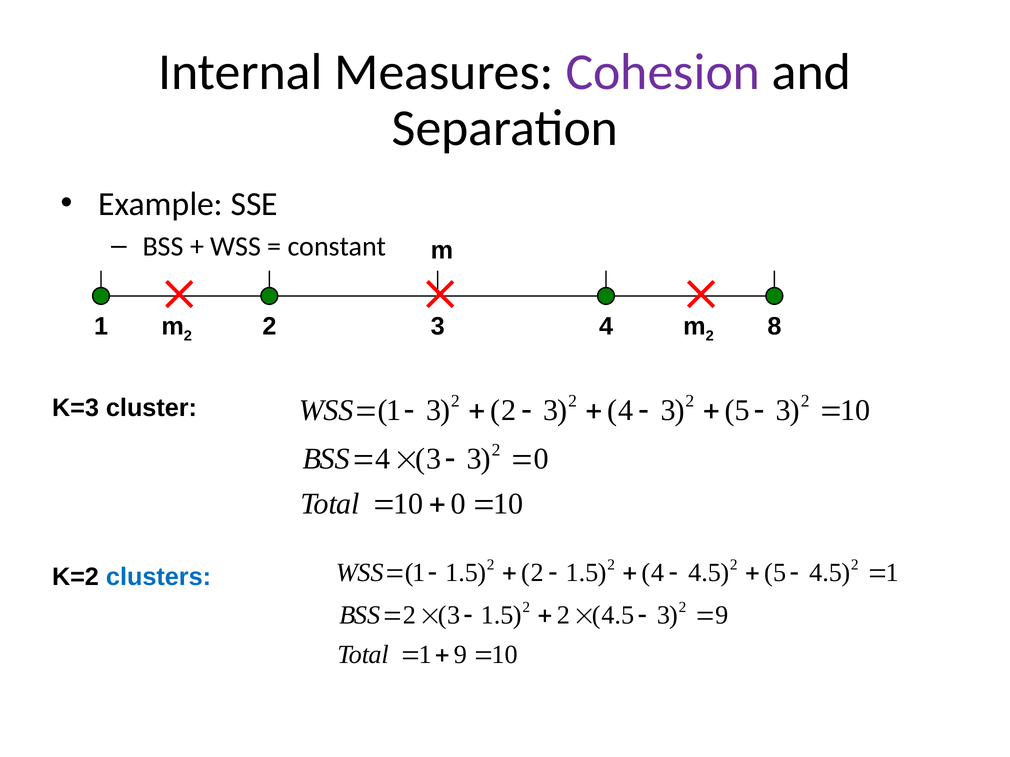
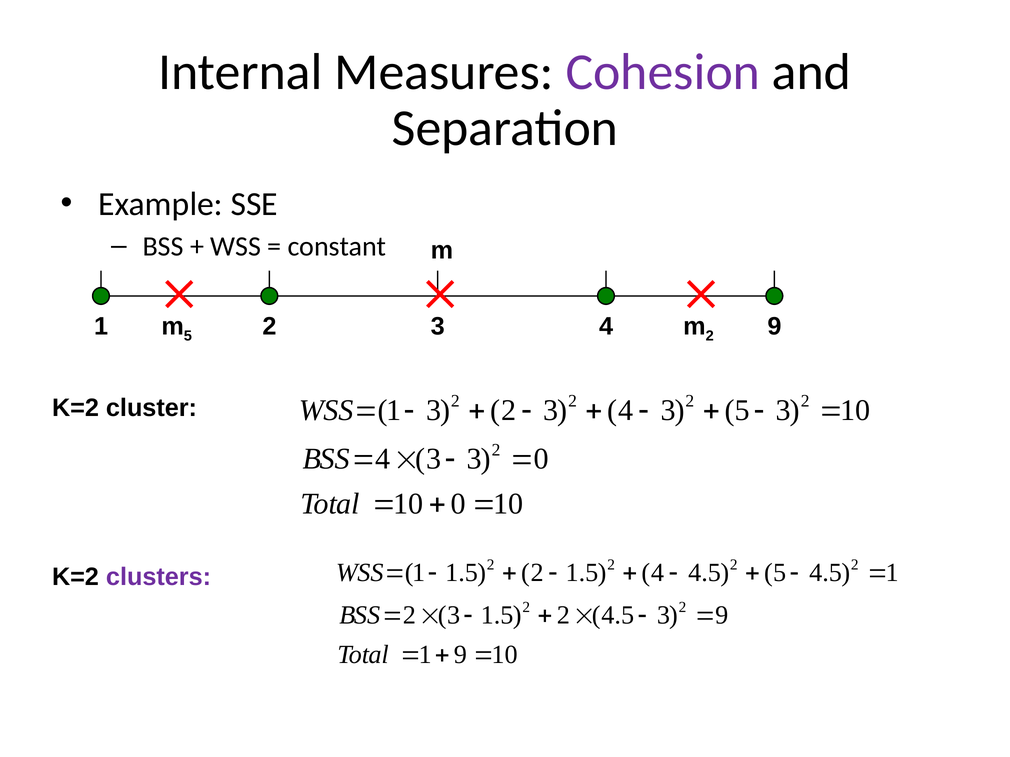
2 at (188, 336): 2 -> 5
4 8: 8 -> 9
K=3 at (75, 408): K=3 -> K=2
clusters colour: blue -> purple
